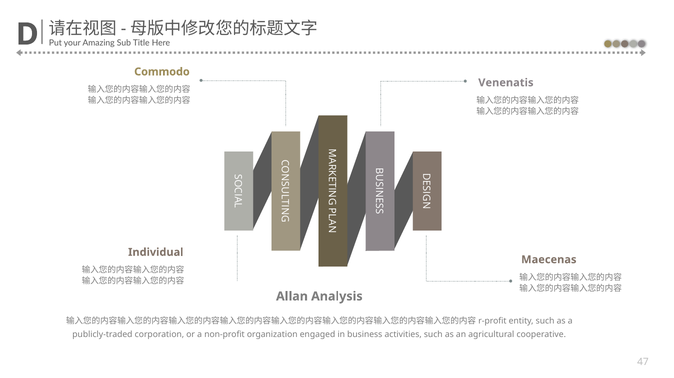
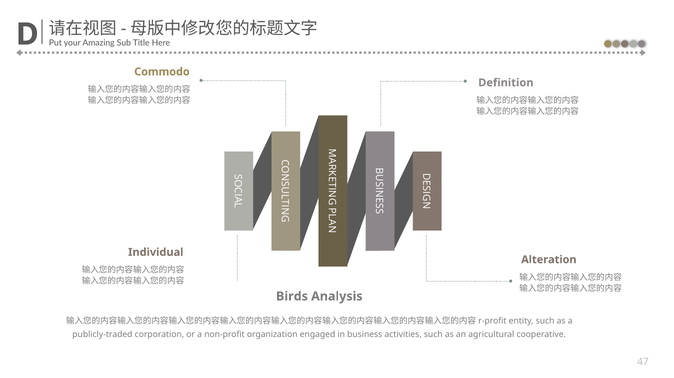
Venenatis: Venenatis -> Definition
Maecenas: Maecenas -> Alteration
Allan: Allan -> Birds
